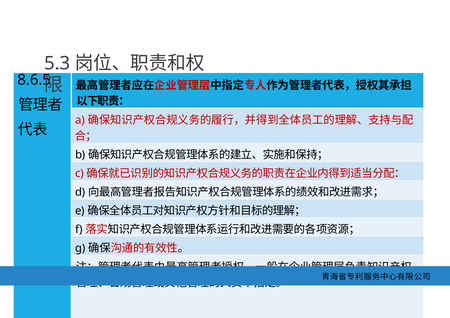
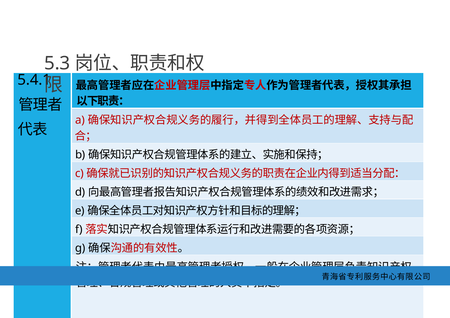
8.6.5: 8.6.5 -> 5.4.1
